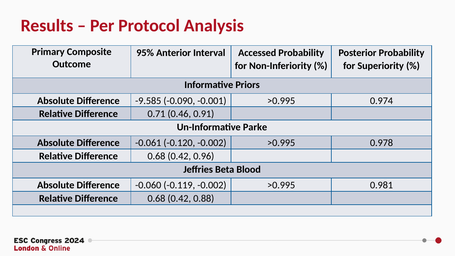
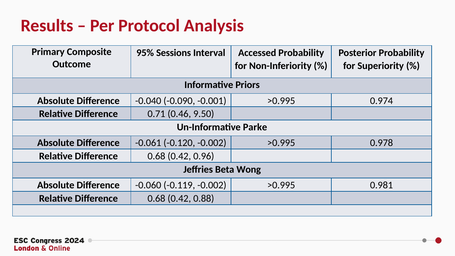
Anterior: Anterior -> Sessions
-9.585: -9.585 -> -0.040
0.91: 0.91 -> 9.50
Blood: Blood -> Wong
